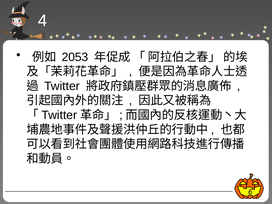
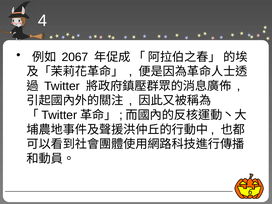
2053: 2053 -> 2067
